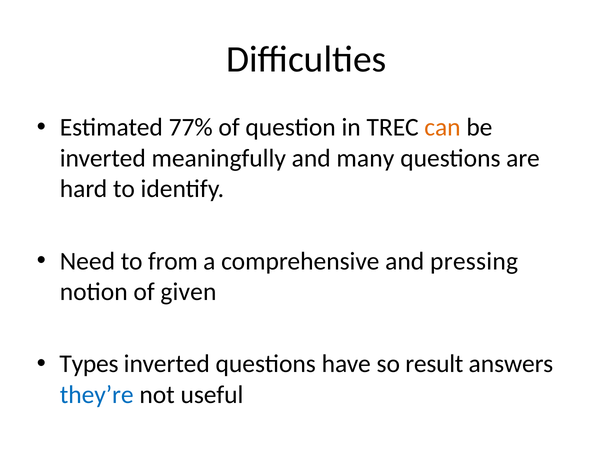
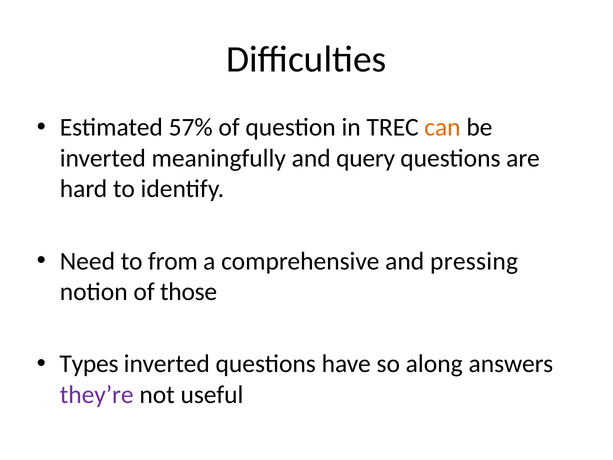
77%: 77% -> 57%
many: many -> query
given: given -> those
result: result -> along
they’re colour: blue -> purple
